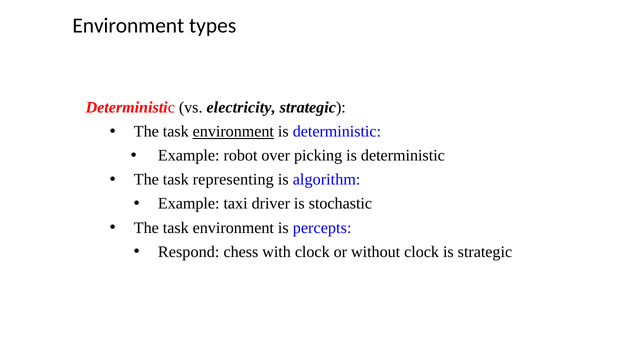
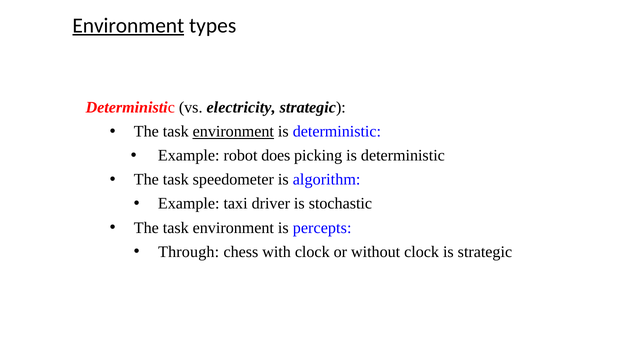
Environment at (128, 25) underline: none -> present
over: over -> does
representing: representing -> speedometer
Respond: Respond -> Through
